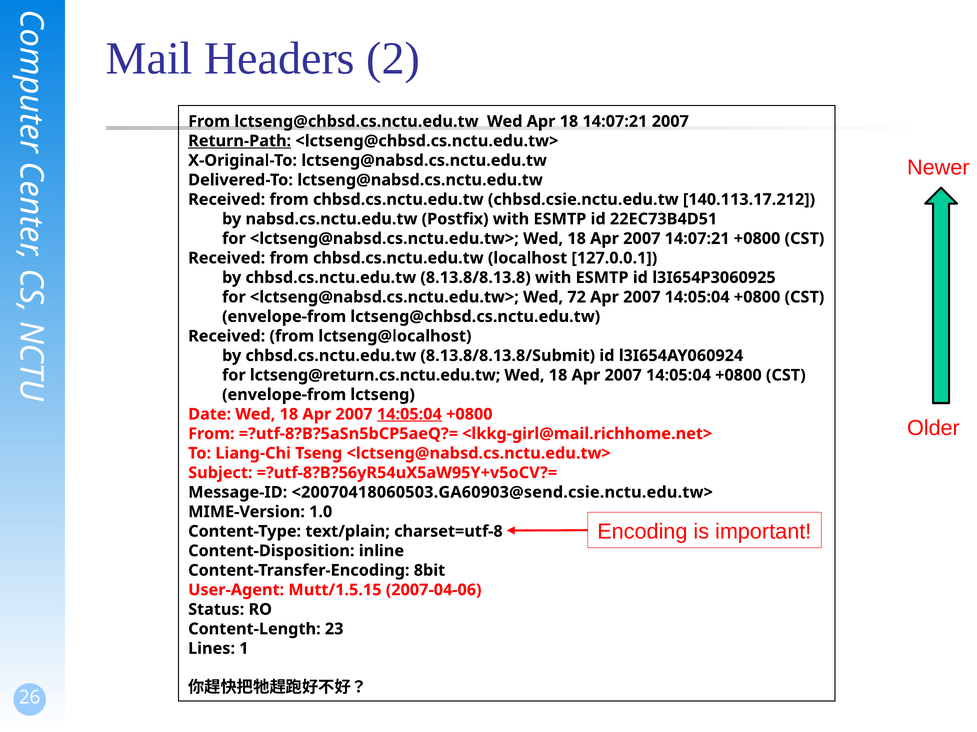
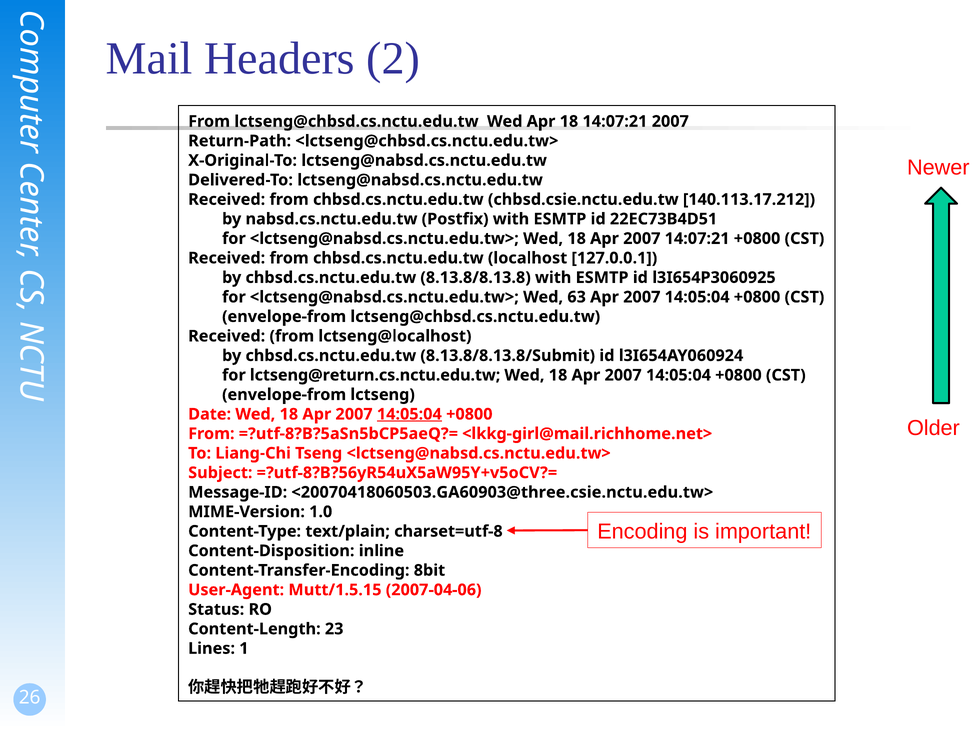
Return-Path underline: present -> none
72: 72 -> 63
<20070418060503.GA60903@send.csie.nctu.edu.tw>: <20070418060503.GA60903@send.csie.nctu.edu.tw> -> <20070418060503.GA60903@three.csie.nctu.edu.tw>
